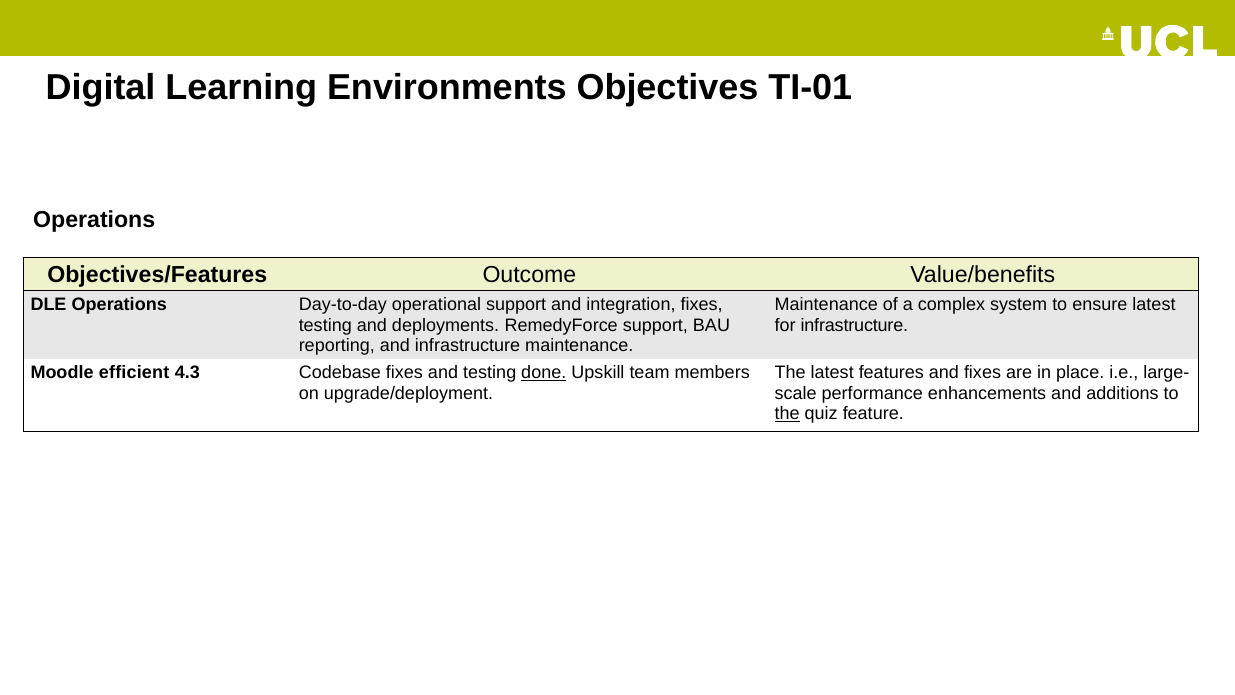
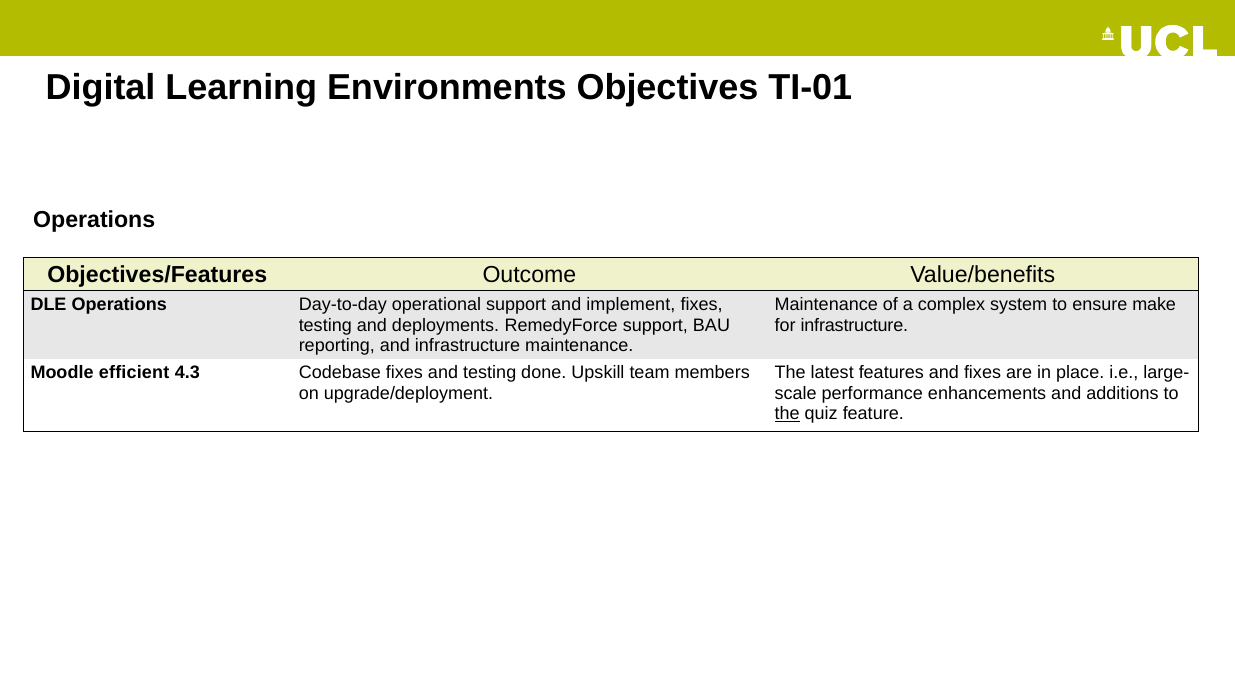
integration: integration -> implement
ensure latest: latest -> make
done underline: present -> none
